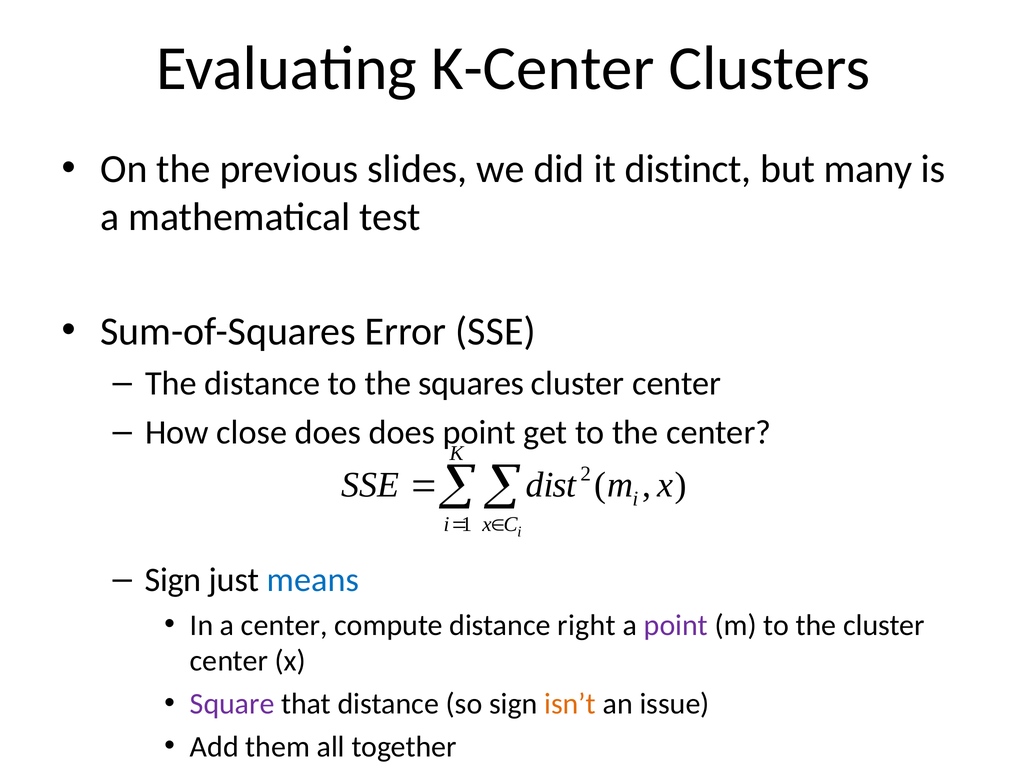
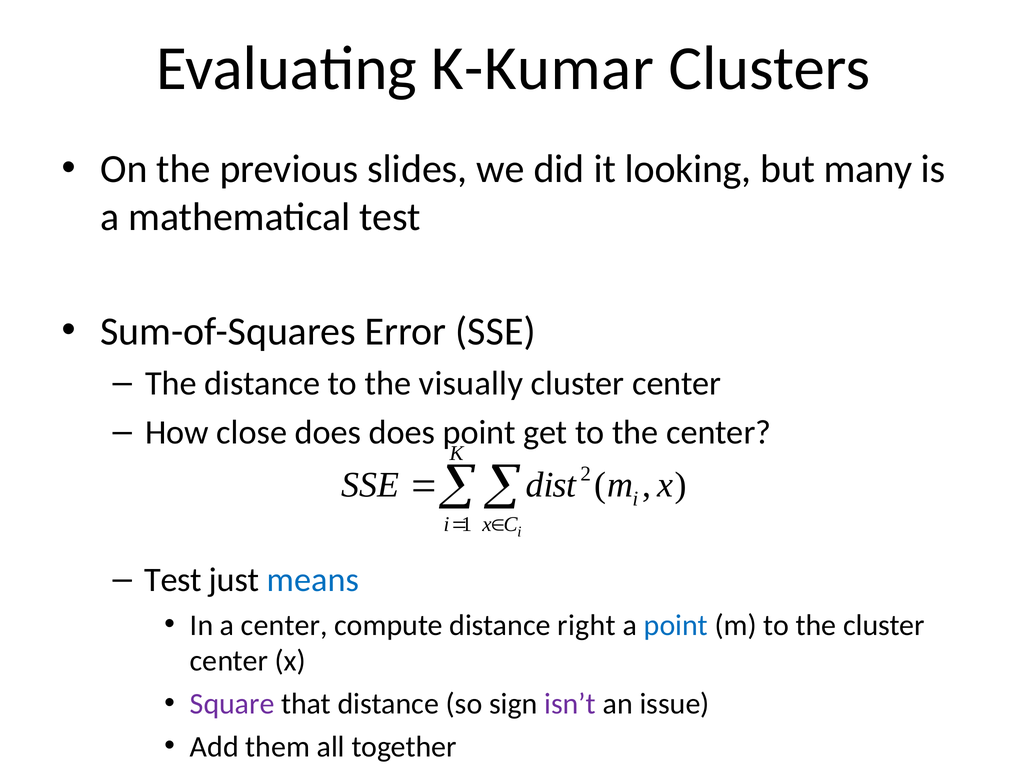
K-Center: K-Center -> K-Kumar
distinct: distinct -> looking
squares: squares -> visually
Sign at (173, 579): Sign -> Test
point at (676, 625) colour: purple -> blue
isn’t colour: orange -> purple
